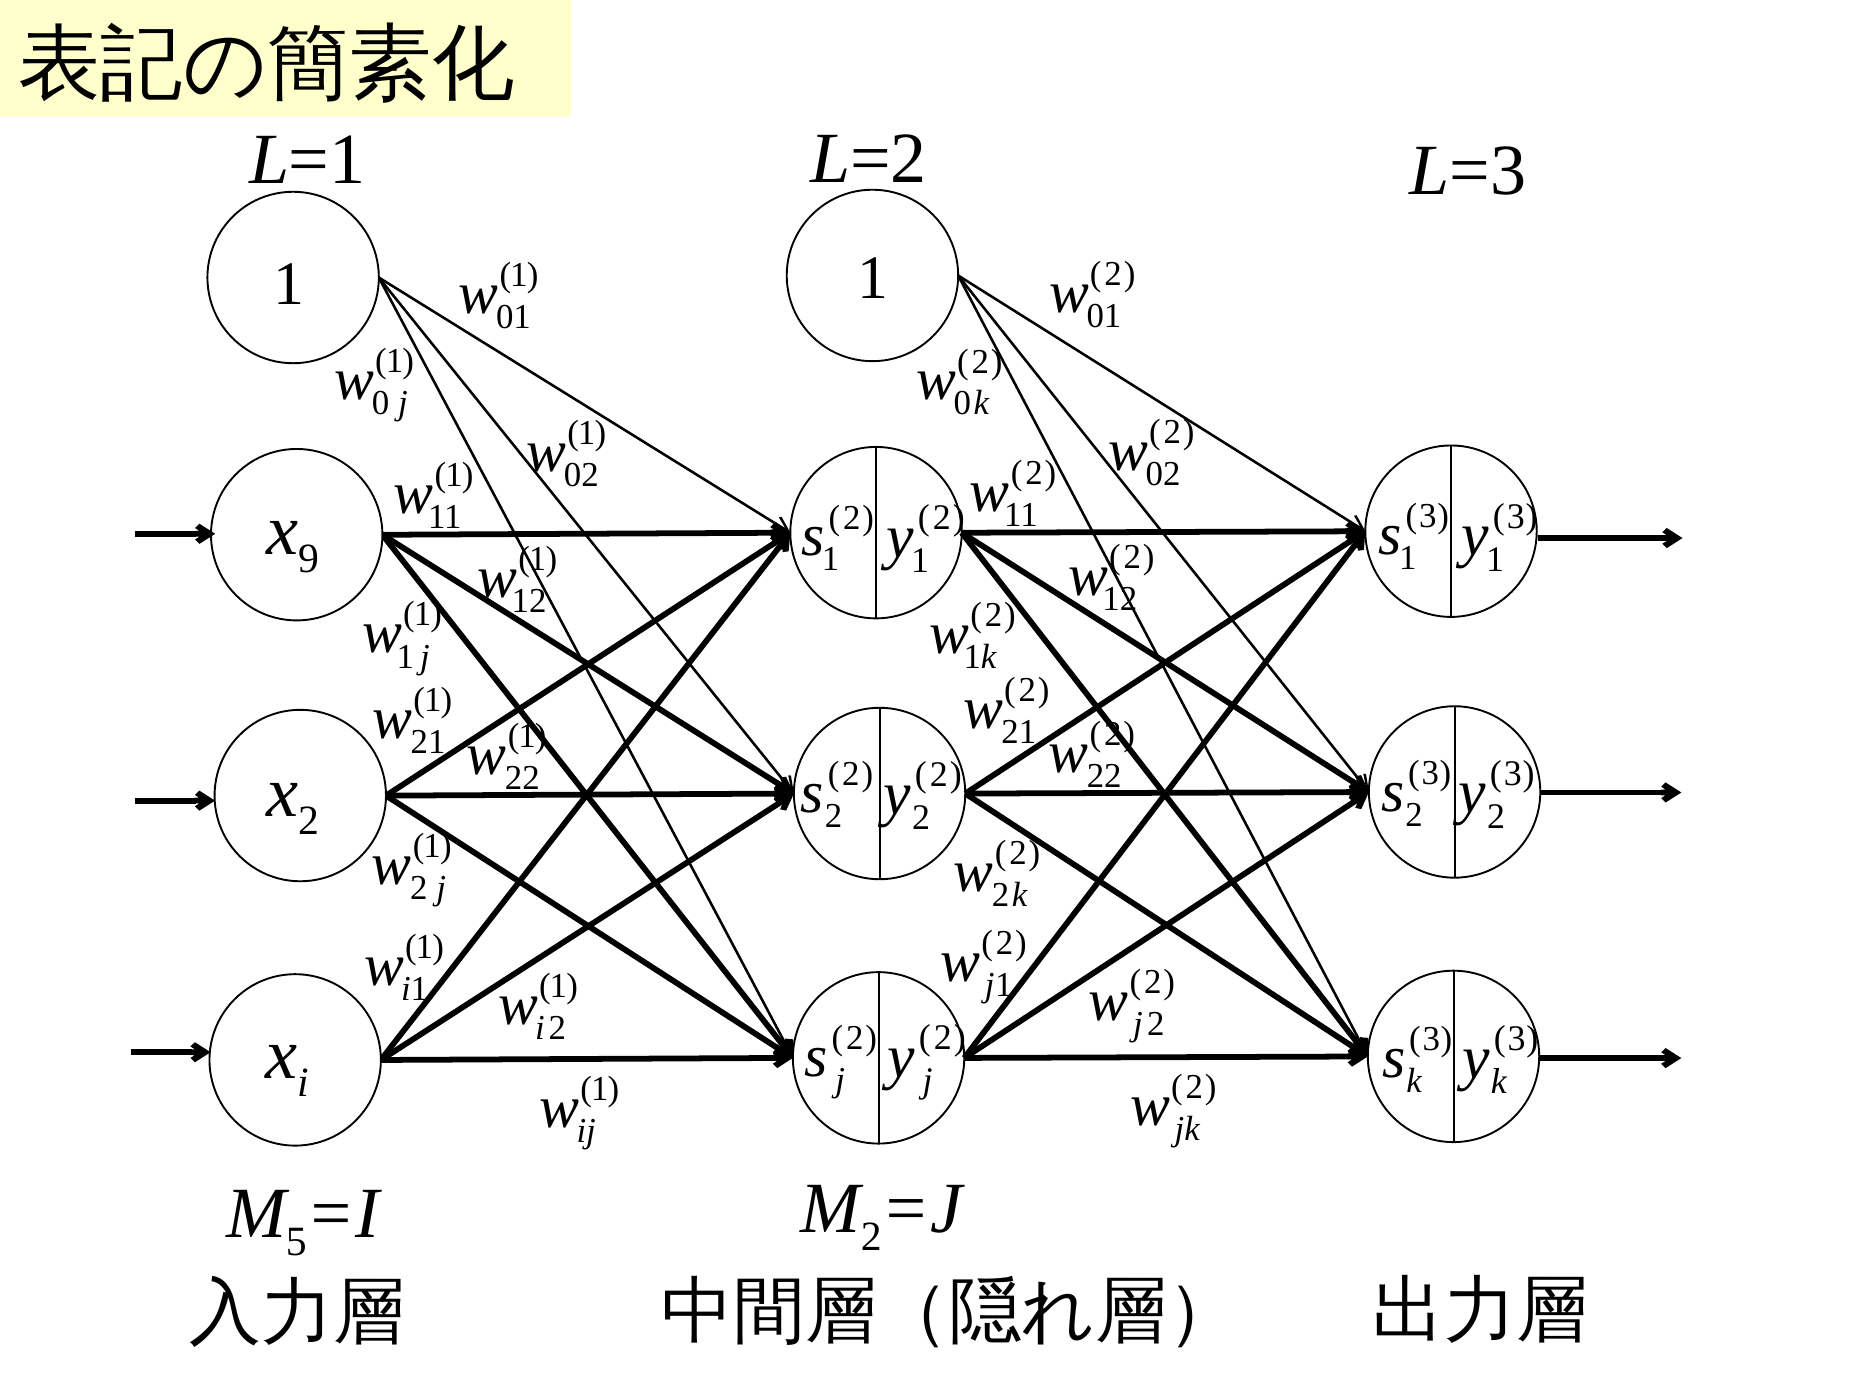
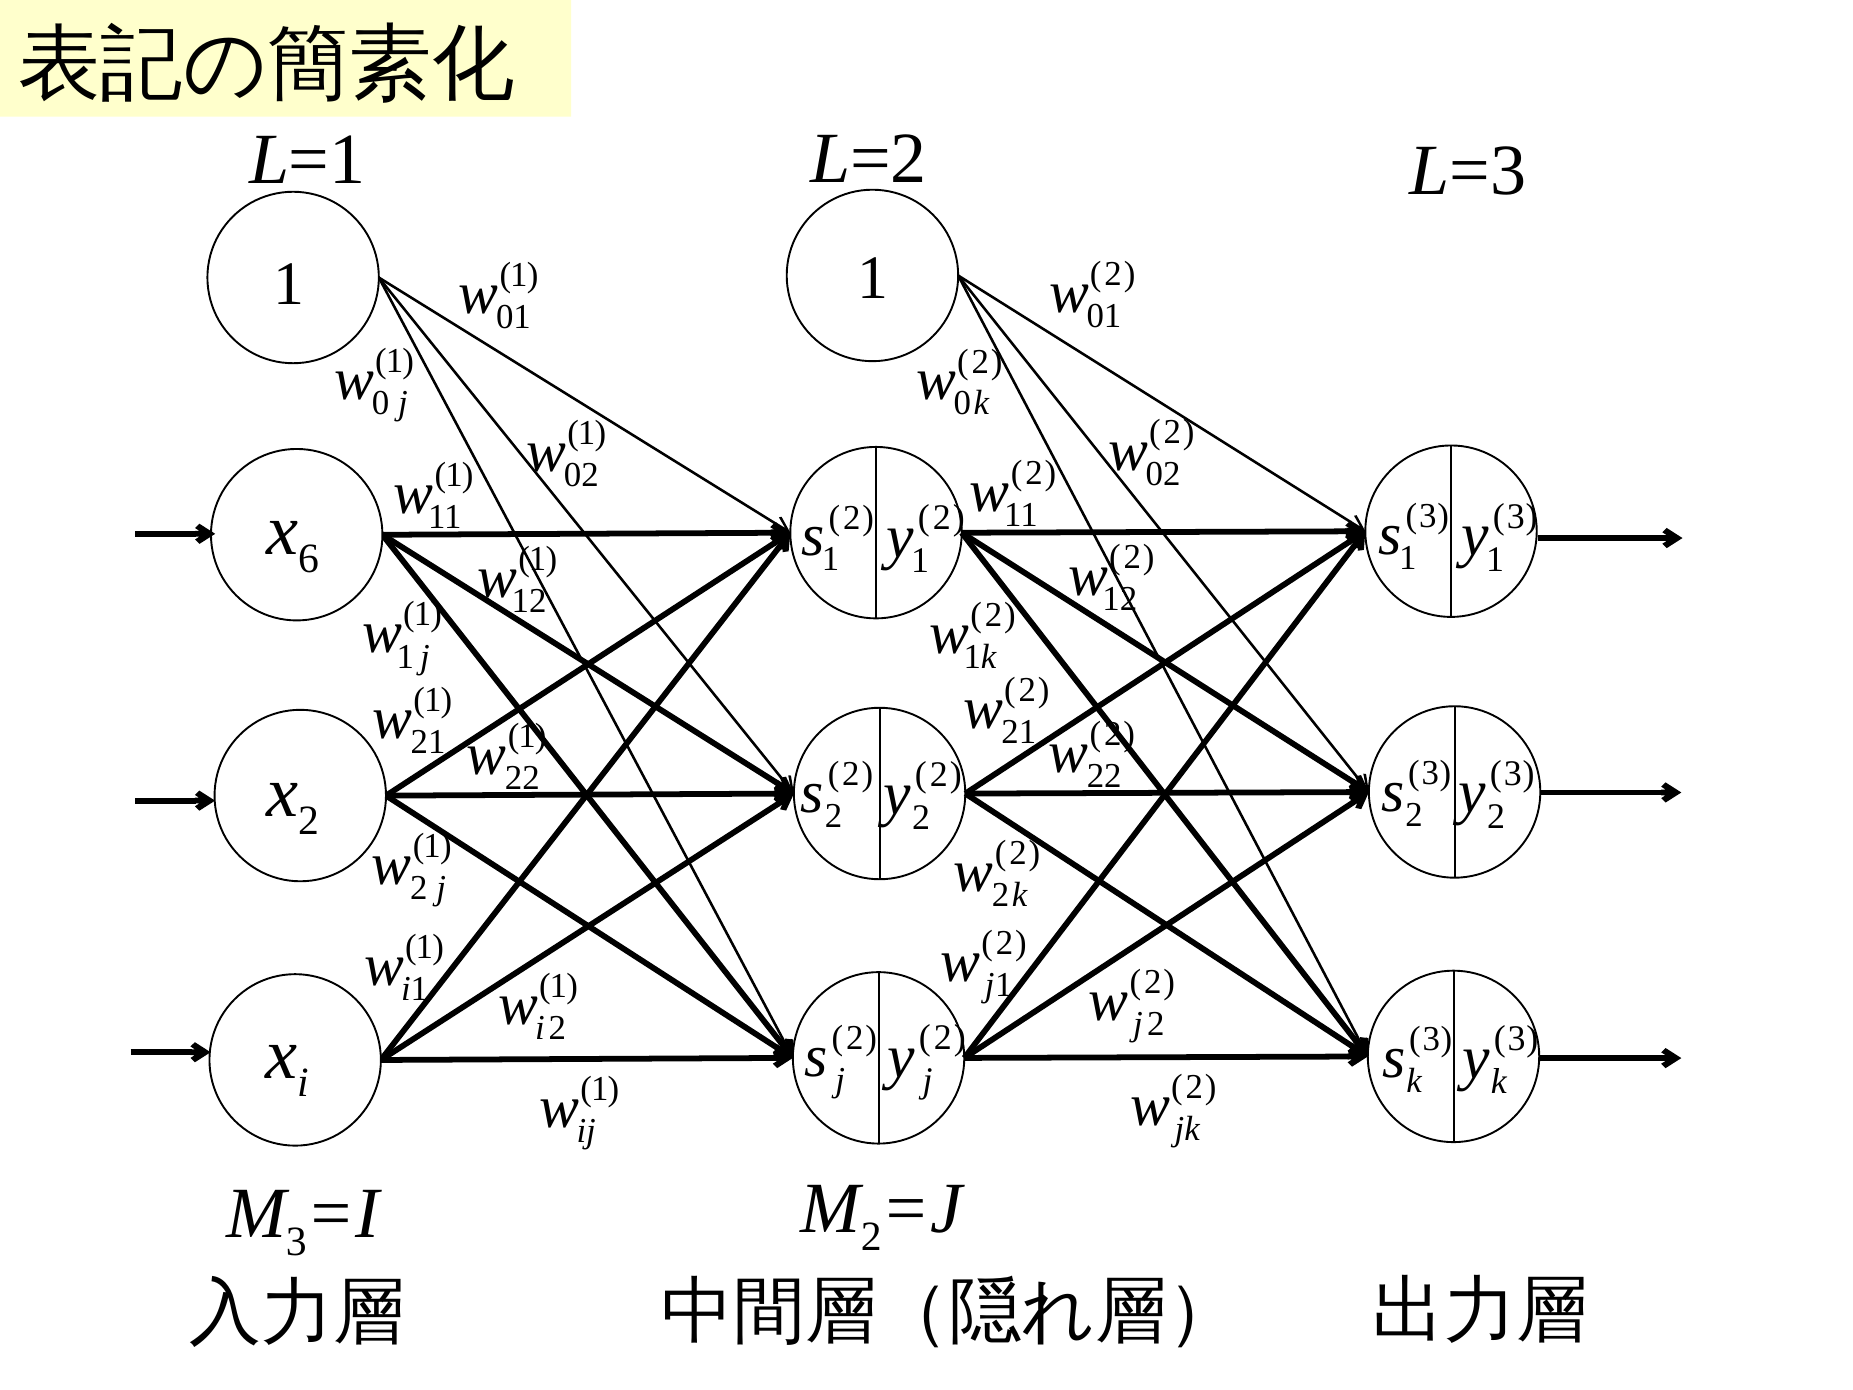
9: 9 -> 6
5 at (296, 1241): 5 -> 3
